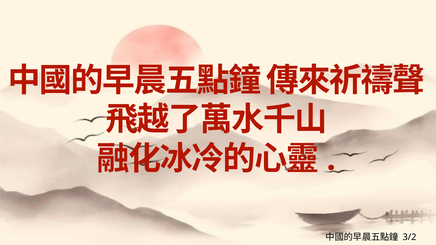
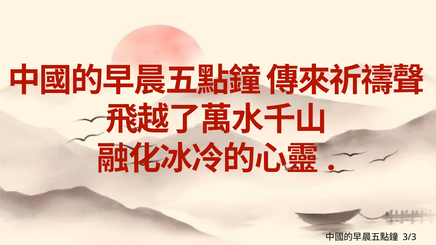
3/2: 3/2 -> 3/3
